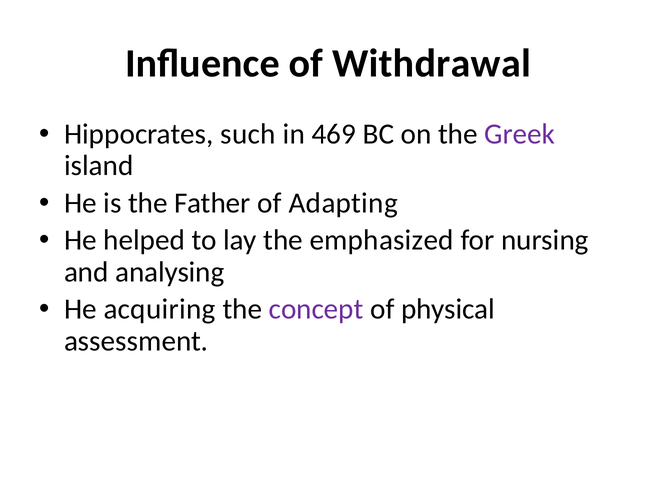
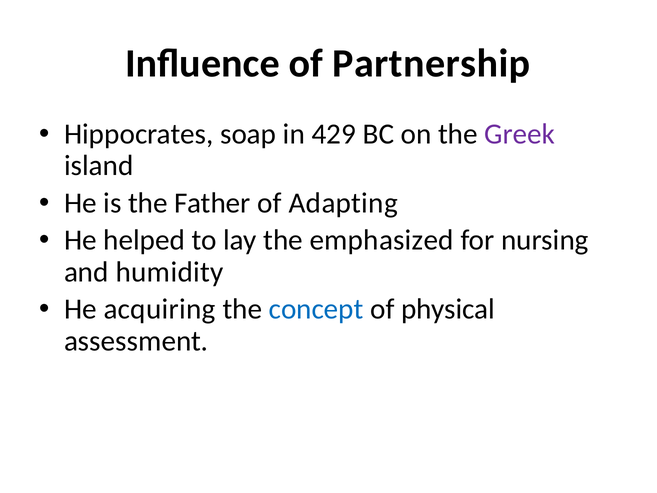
Withdrawal: Withdrawal -> Partnership
such: such -> soap
469: 469 -> 429
analysing: analysing -> humidity
concept colour: purple -> blue
